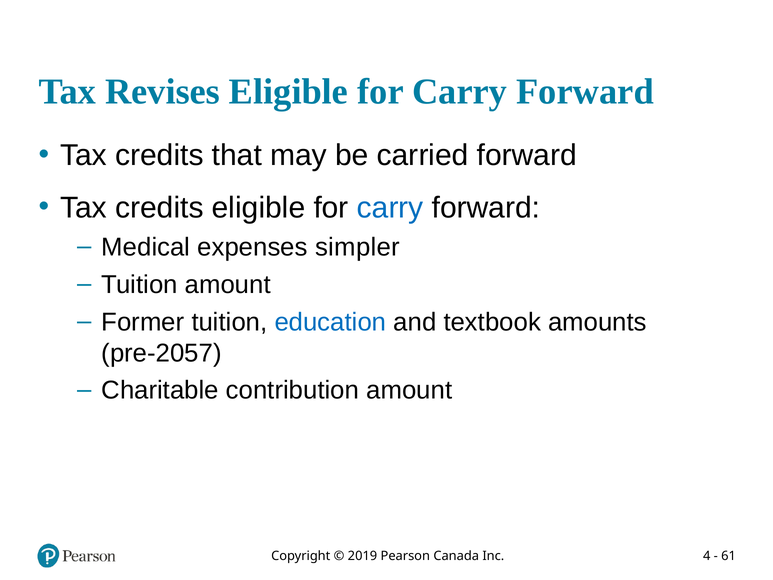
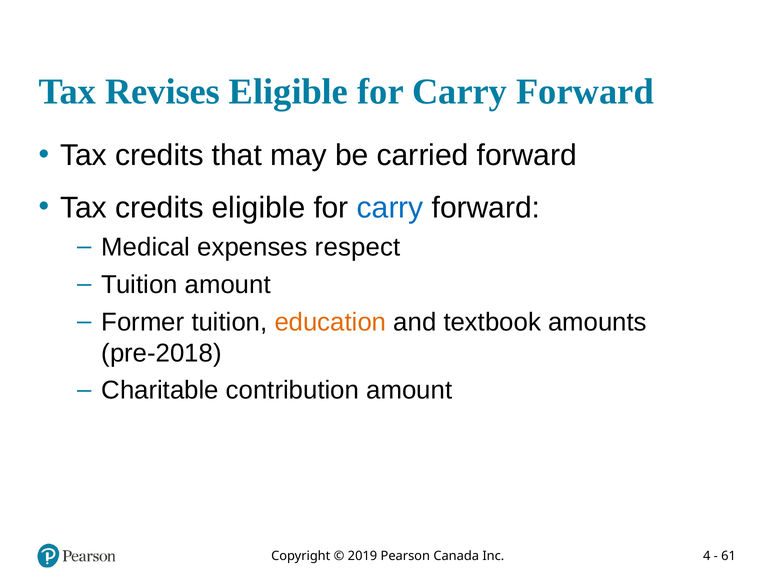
simpler: simpler -> respect
education colour: blue -> orange
pre-2057: pre-2057 -> pre-2018
